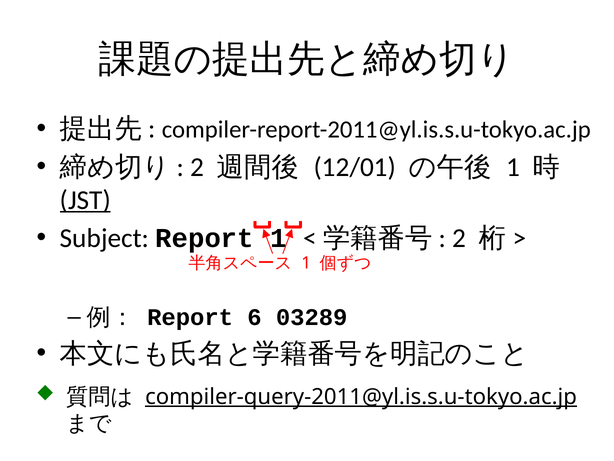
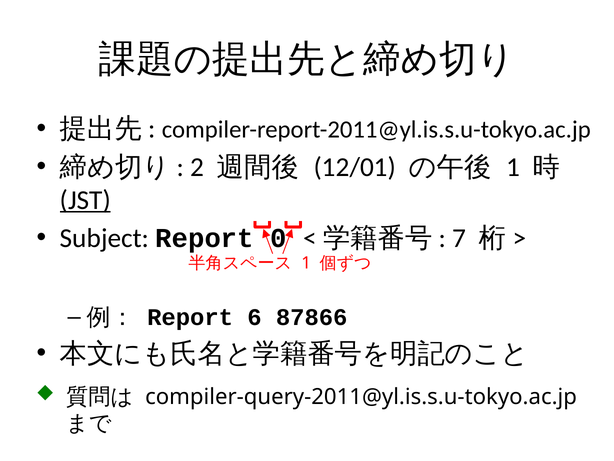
Report 1: 1 -> 0
2 at (459, 238): 2 -> 7
03289: 03289 -> 87866
compiler-query-2011@yl.is.s.u-tokyo.ac.jp underline: present -> none
